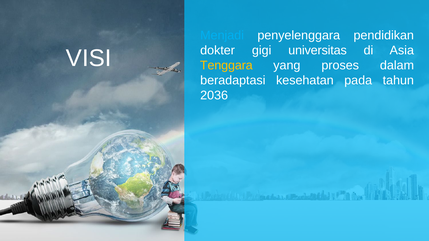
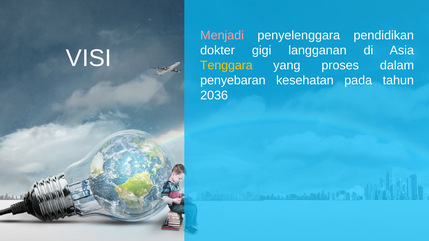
Menjadi colour: light blue -> pink
universitas: universitas -> langganan
beradaptasi: beradaptasi -> penyebaran
